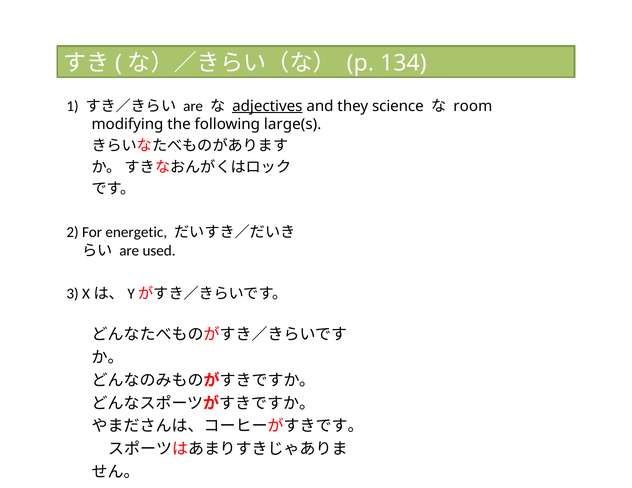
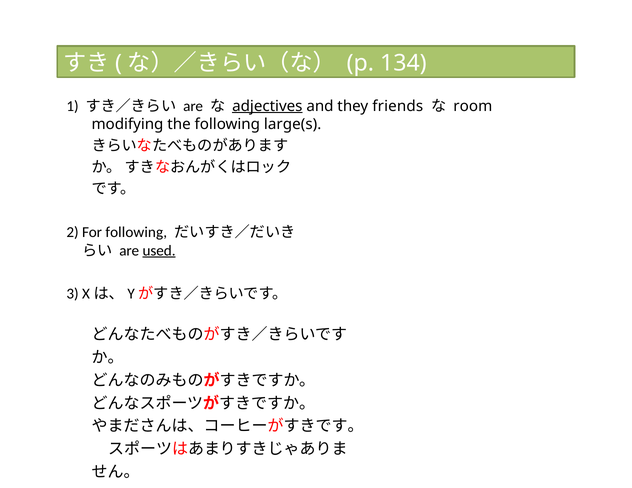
science: science -> friends
energetic at (136, 233): energetic -> following
used underline: none -> present
